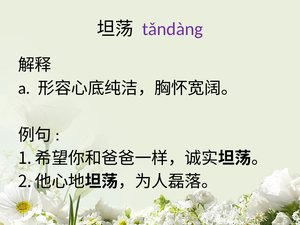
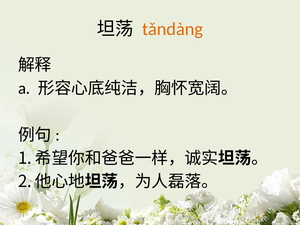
tǎndàng colour: purple -> orange
